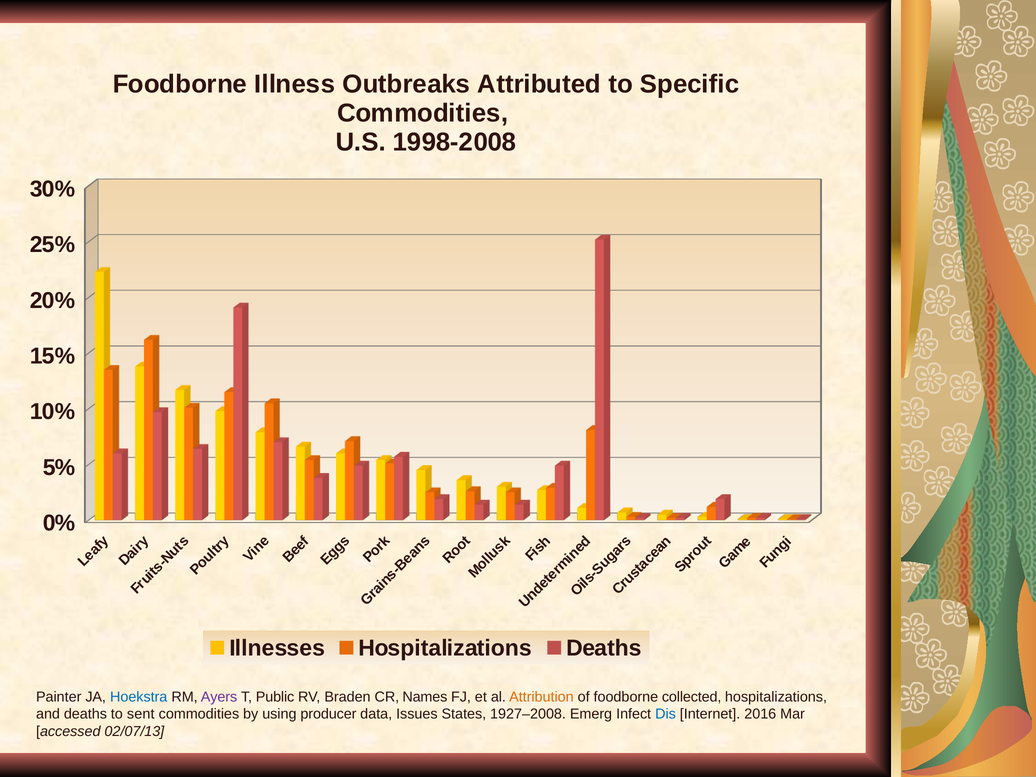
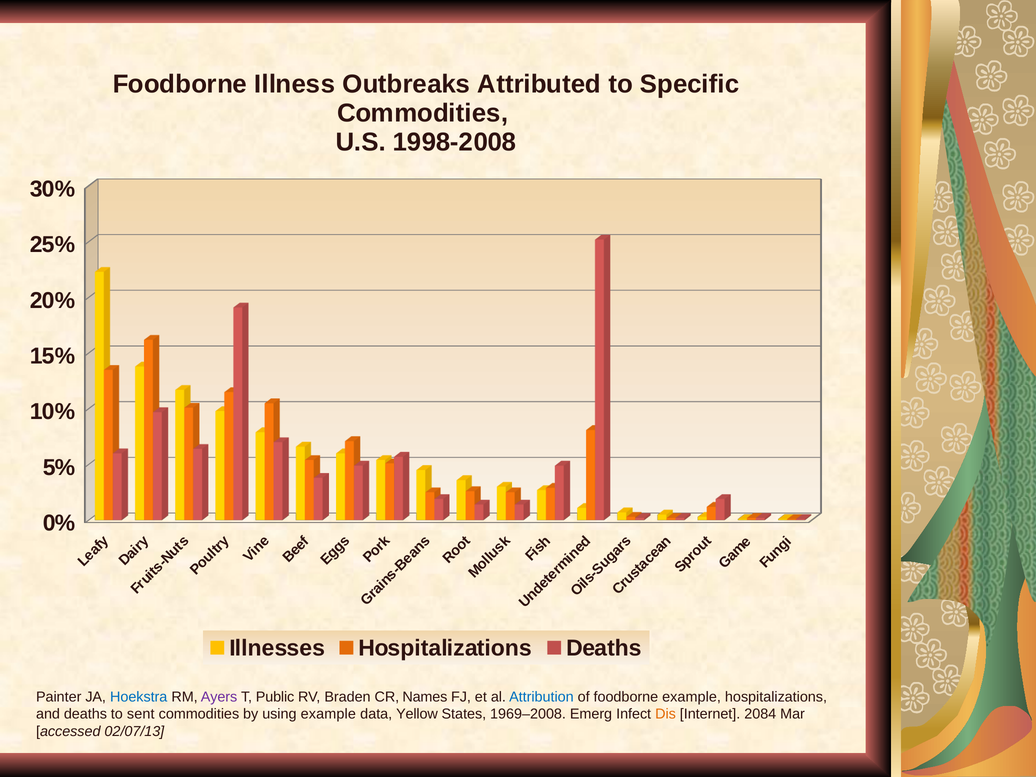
Attribution colour: orange -> blue
foodborne collected: collected -> example
using producer: producer -> example
Issues: Issues -> Yellow
1927–2008: 1927–2008 -> 1969–2008
Dis colour: blue -> orange
2016: 2016 -> 2084
